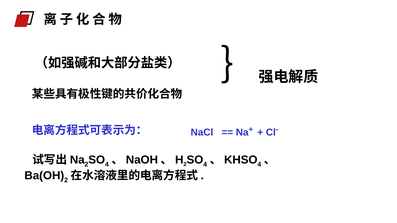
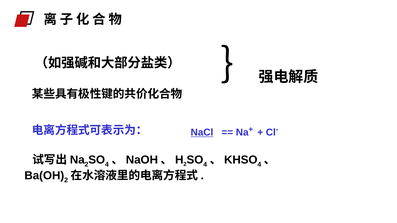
NaCl underline: none -> present
